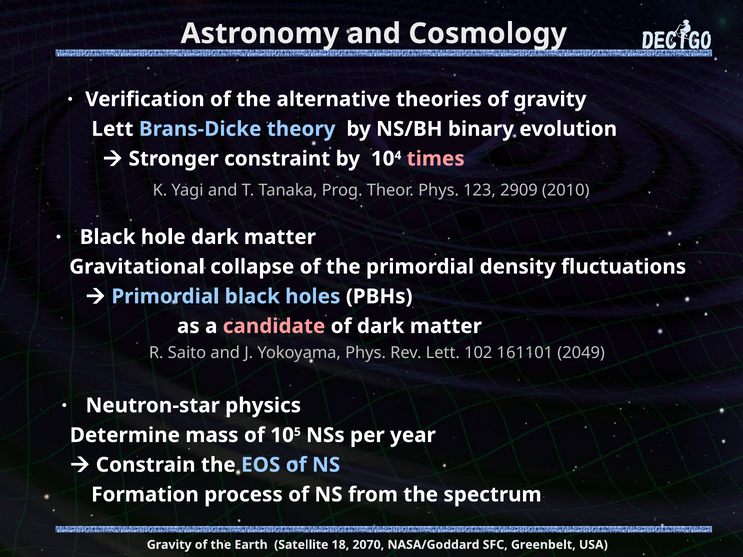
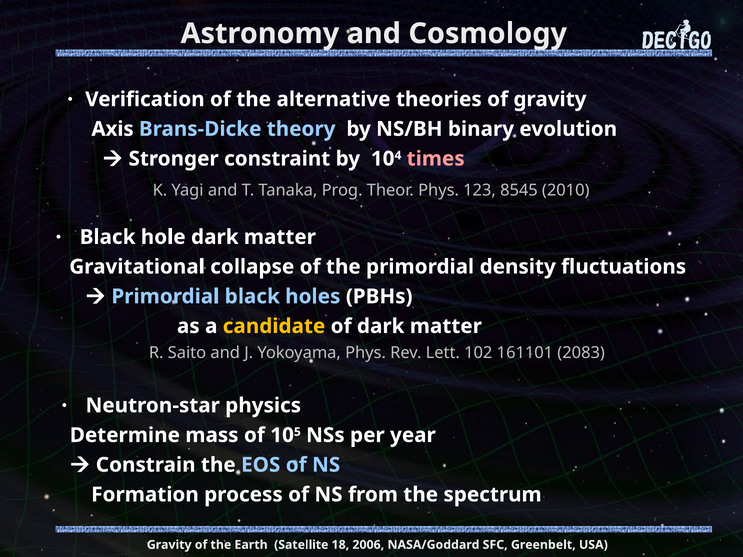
Lett at (112, 129): Lett -> Axis
2909: 2909 -> 8545
candidate colour: pink -> yellow
2049: 2049 -> 2083
2070: 2070 -> 2006
